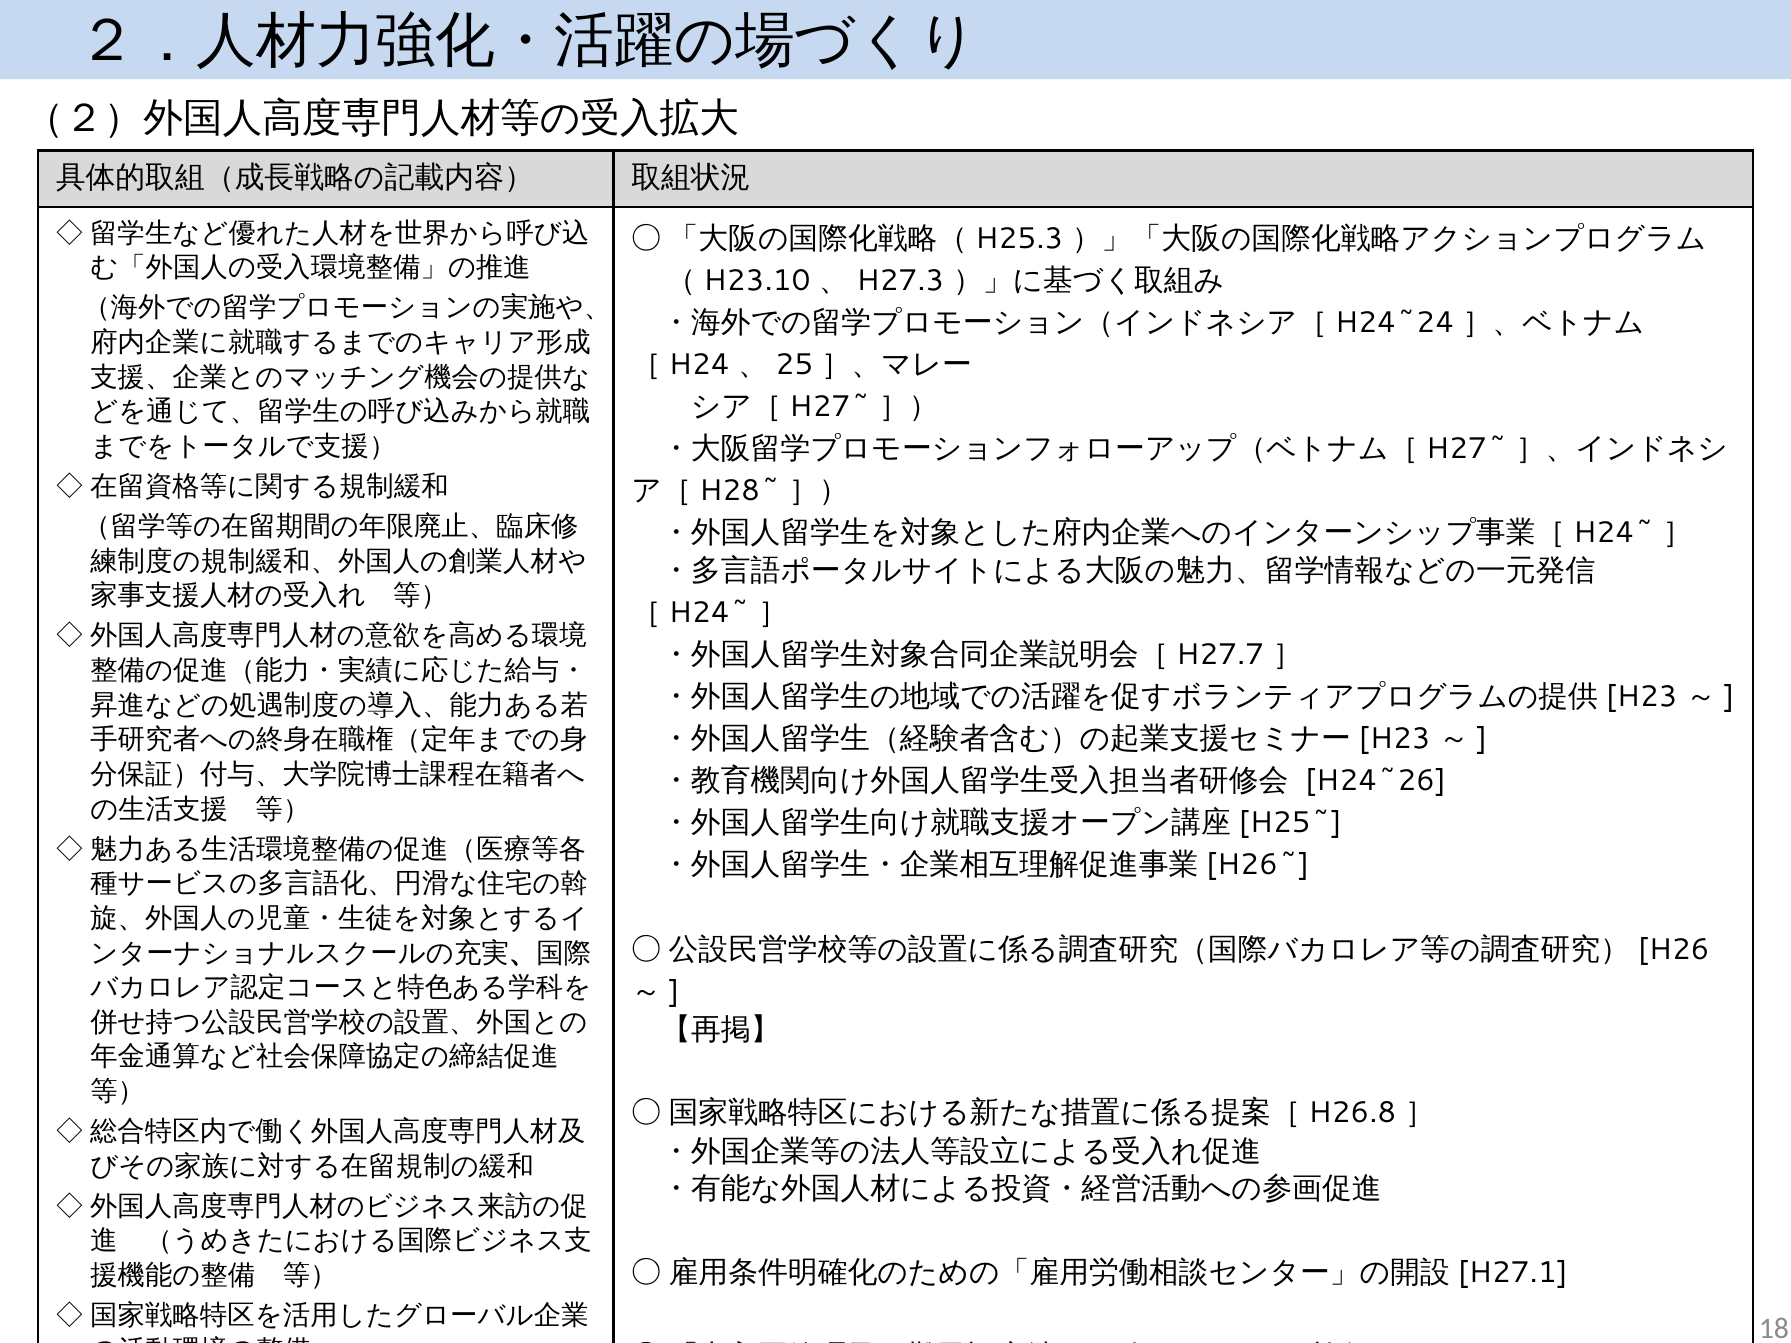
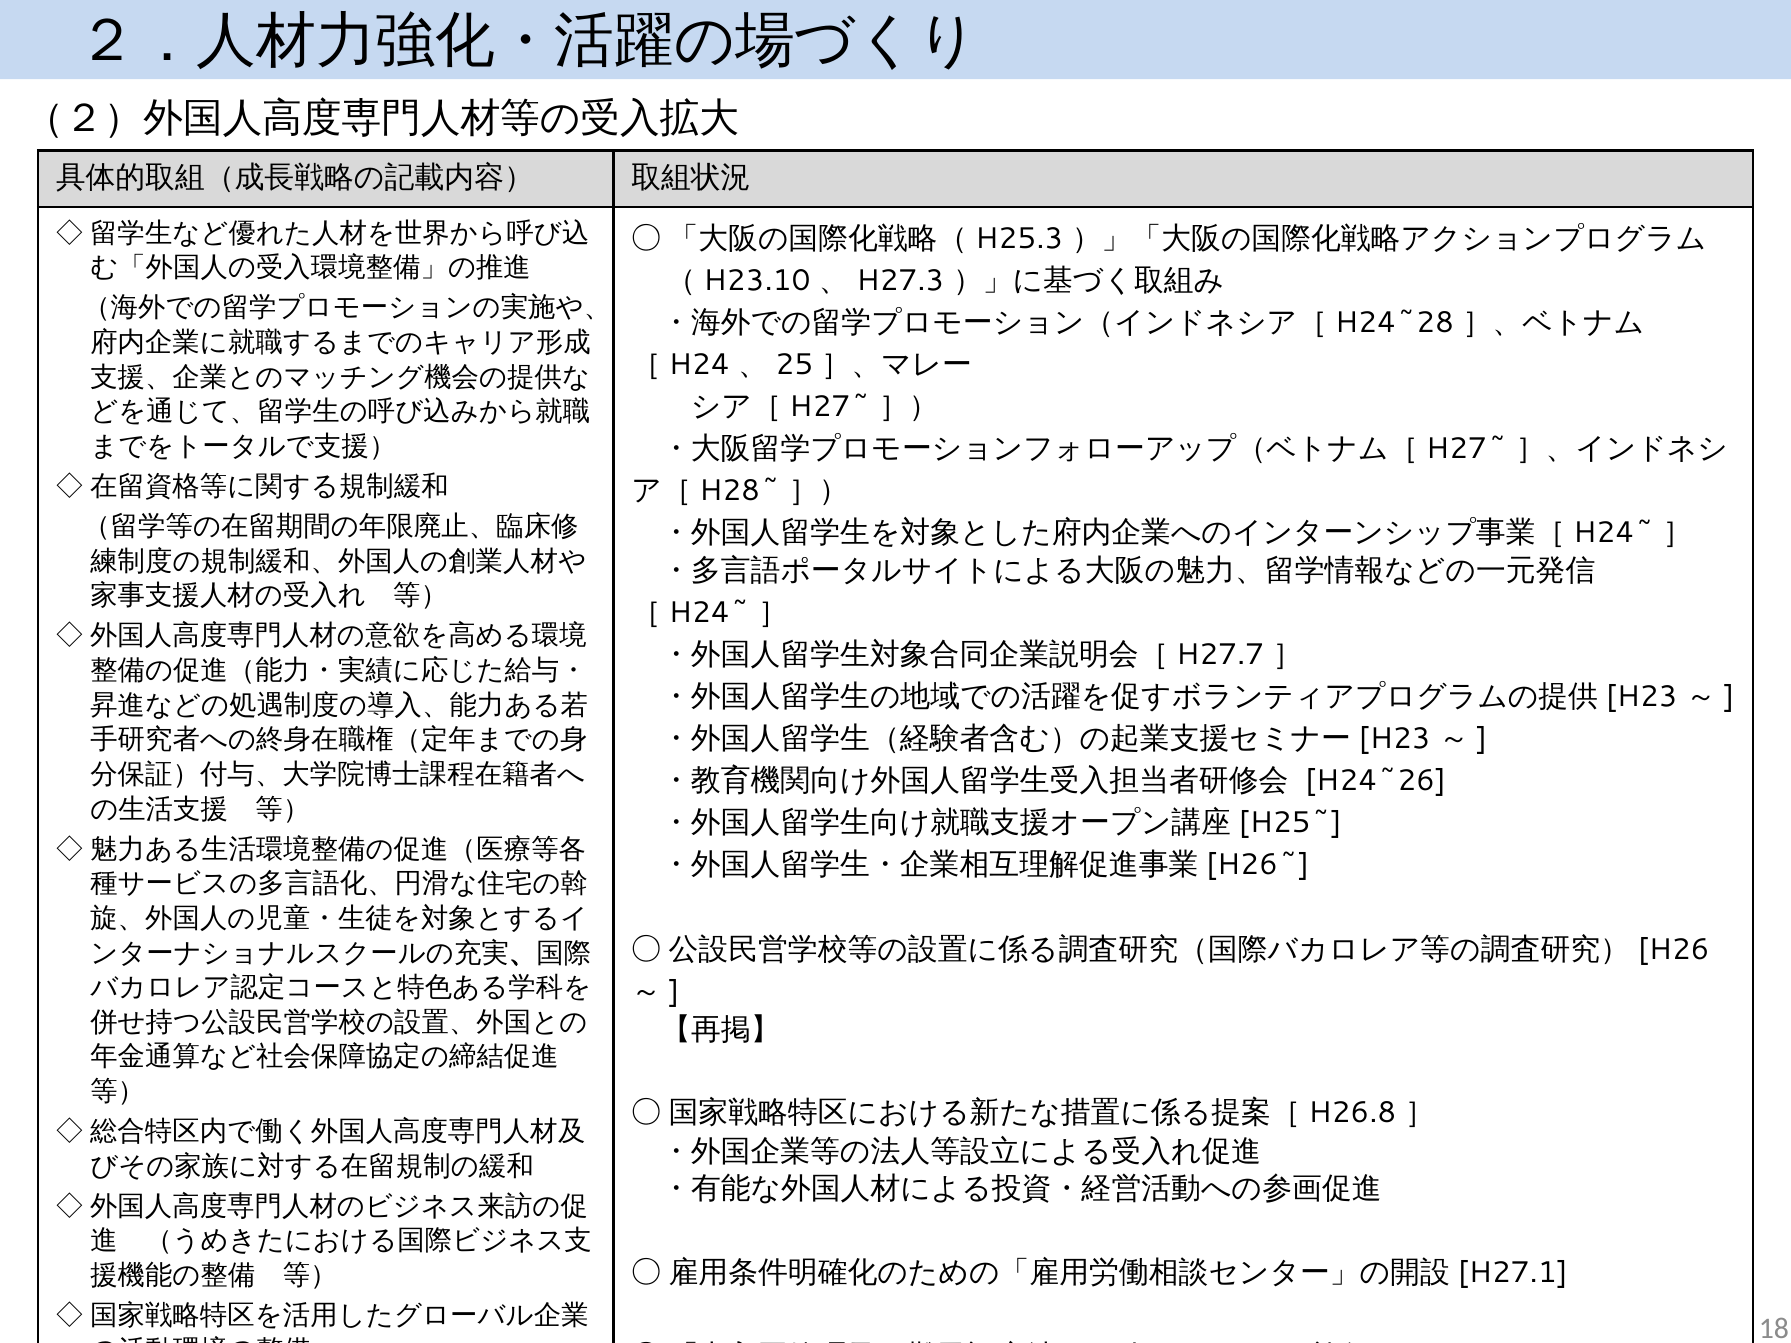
H24~24: H24~24 -> H24~28
